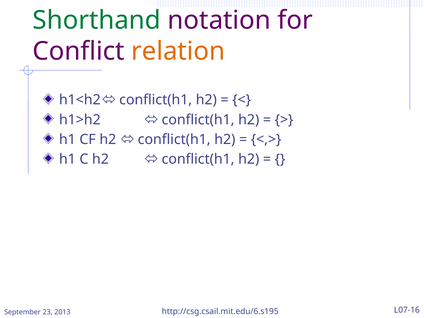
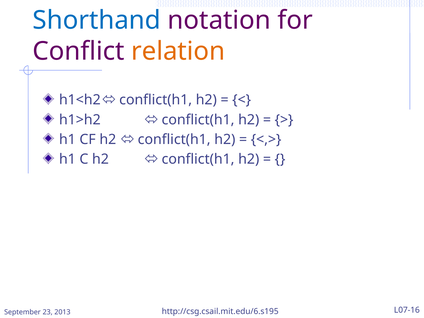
Shorthand colour: green -> blue
